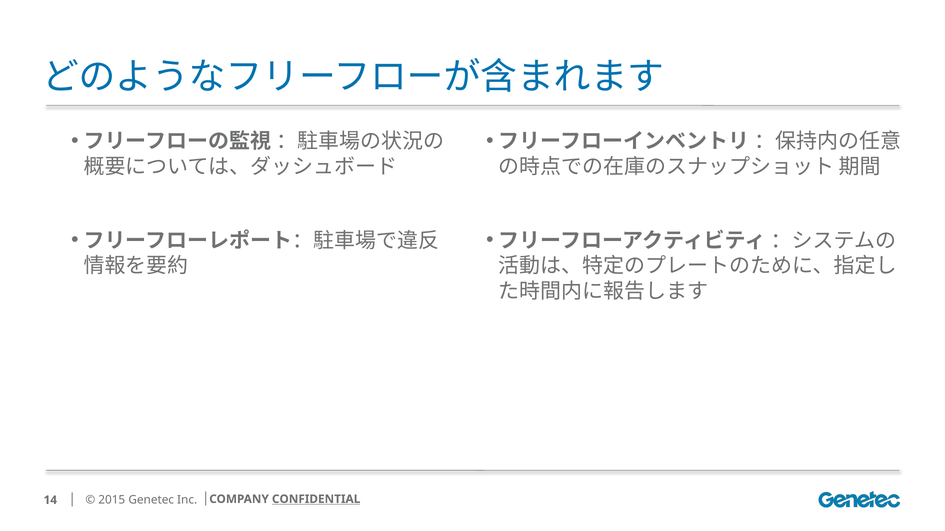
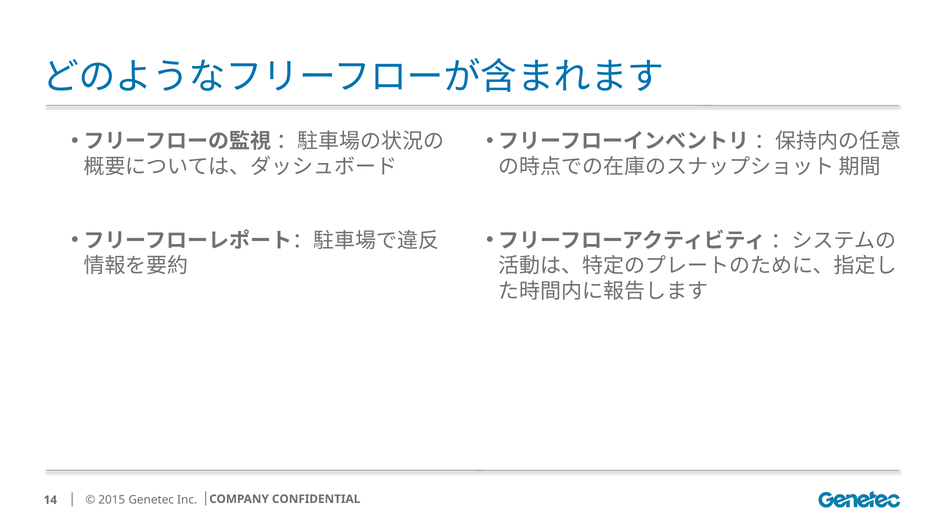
CONFIDENTIAL underline: present -> none
